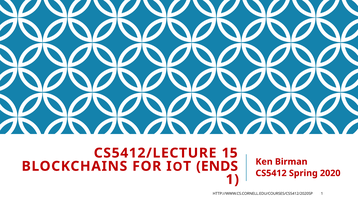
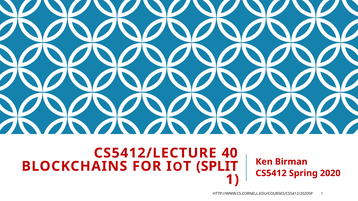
15: 15 -> 40
ENDS: ENDS -> SPLIT
